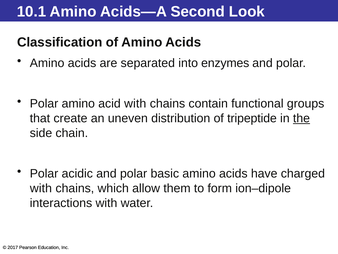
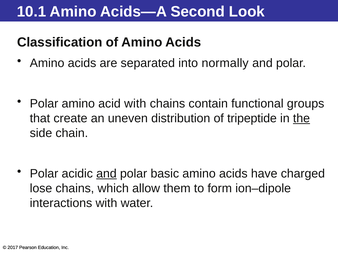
enzymes: enzymes -> normally
and at (106, 173) underline: none -> present
with at (41, 188): with -> lose
